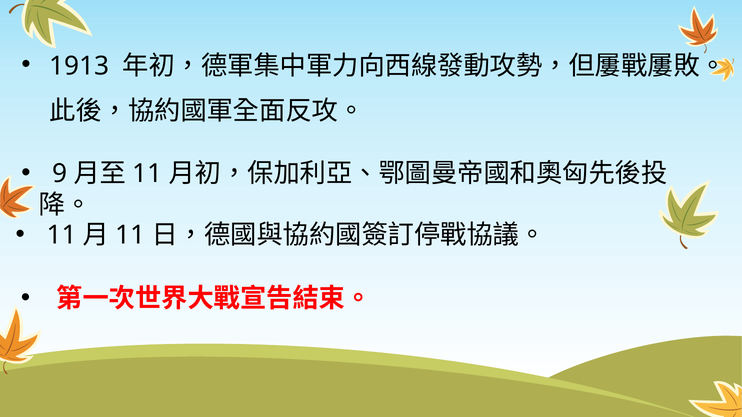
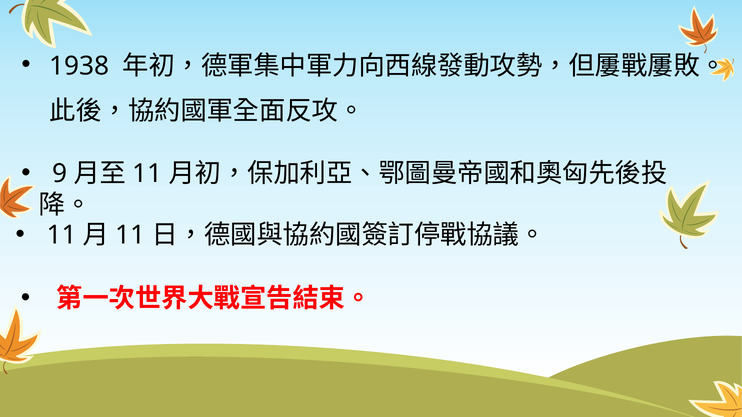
1913: 1913 -> 1938
